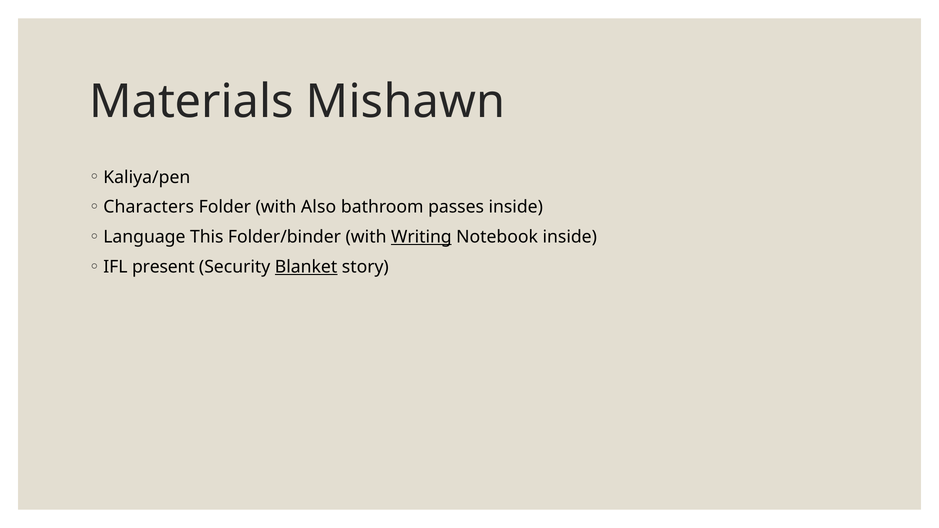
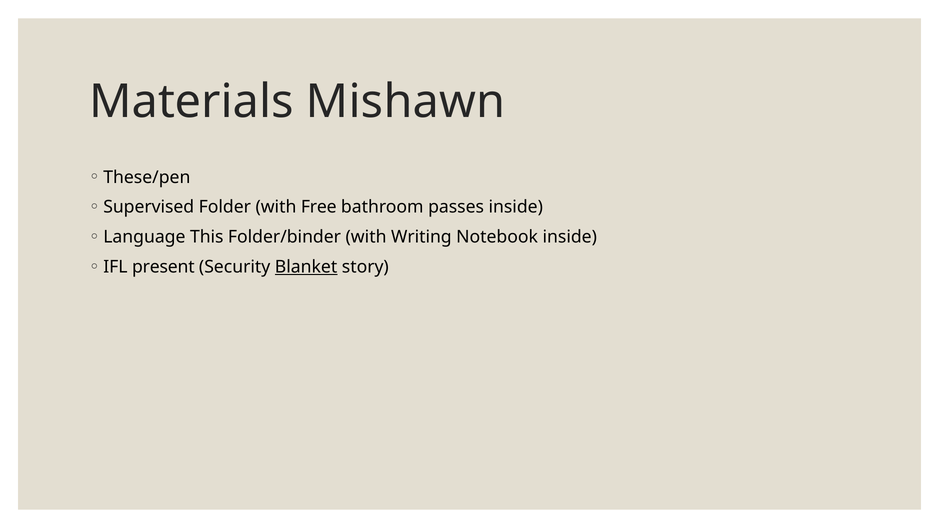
Kaliya/pen: Kaliya/pen -> These/pen
Characters: Characters -> Supervised
Also: Also -> Free
Writing underline: present -> none
